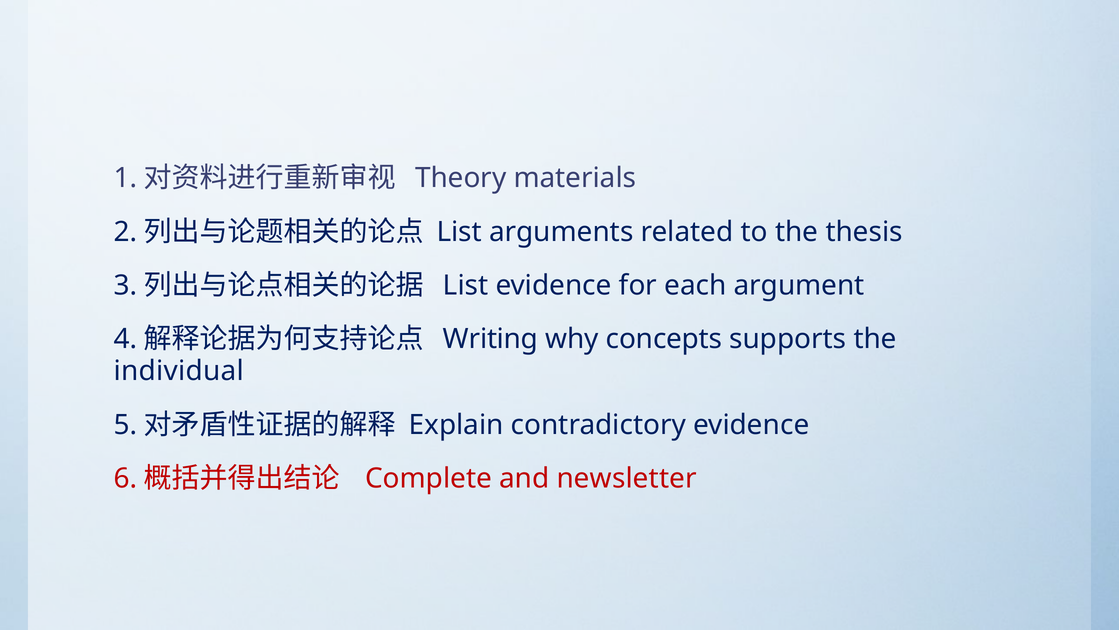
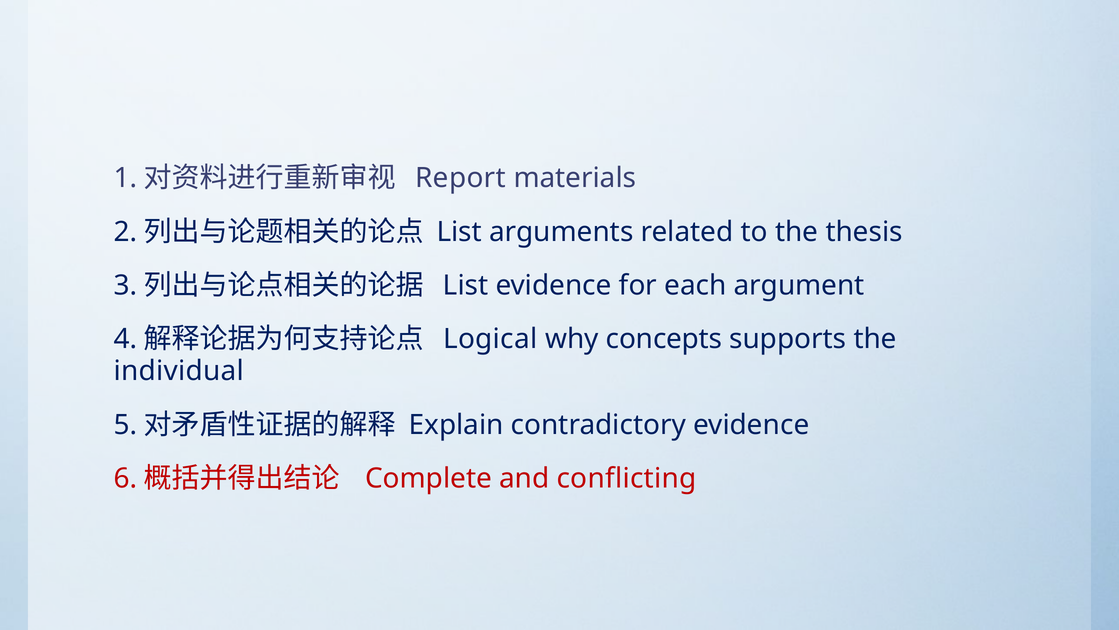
Theory: Theory -> Report
Writing: Writing -> Logical
newsletter: newsletter -> conflicting
